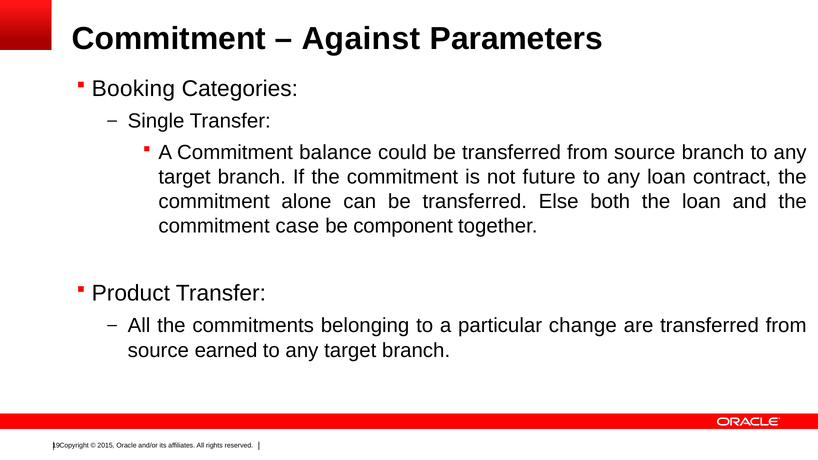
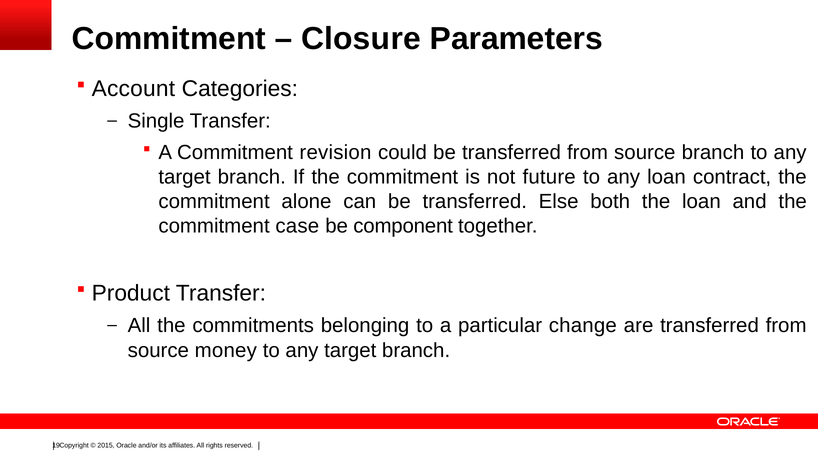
Against: Against -> Closure
Booking: Booking -> Account
balance: balance -> revision
earned: earned -> money
